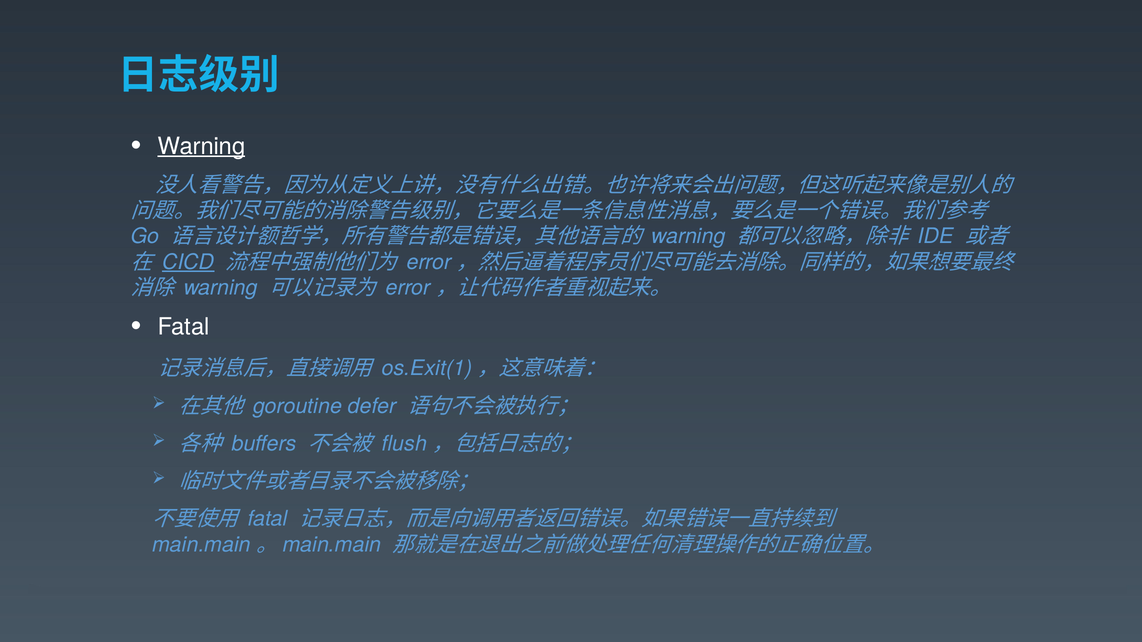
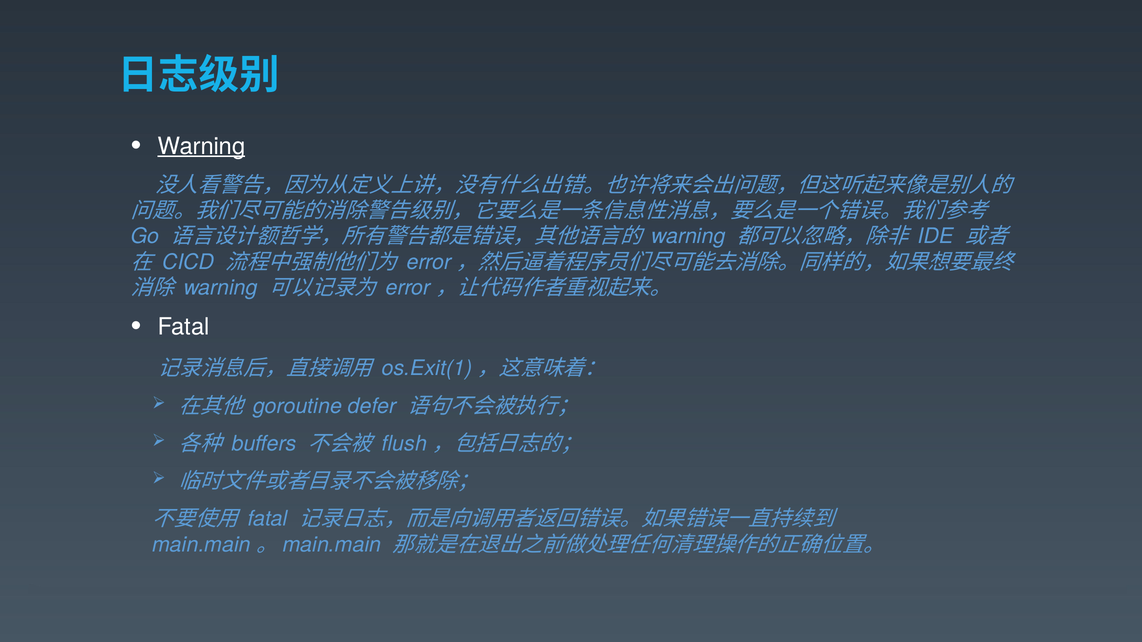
CICD underline: present -> none
